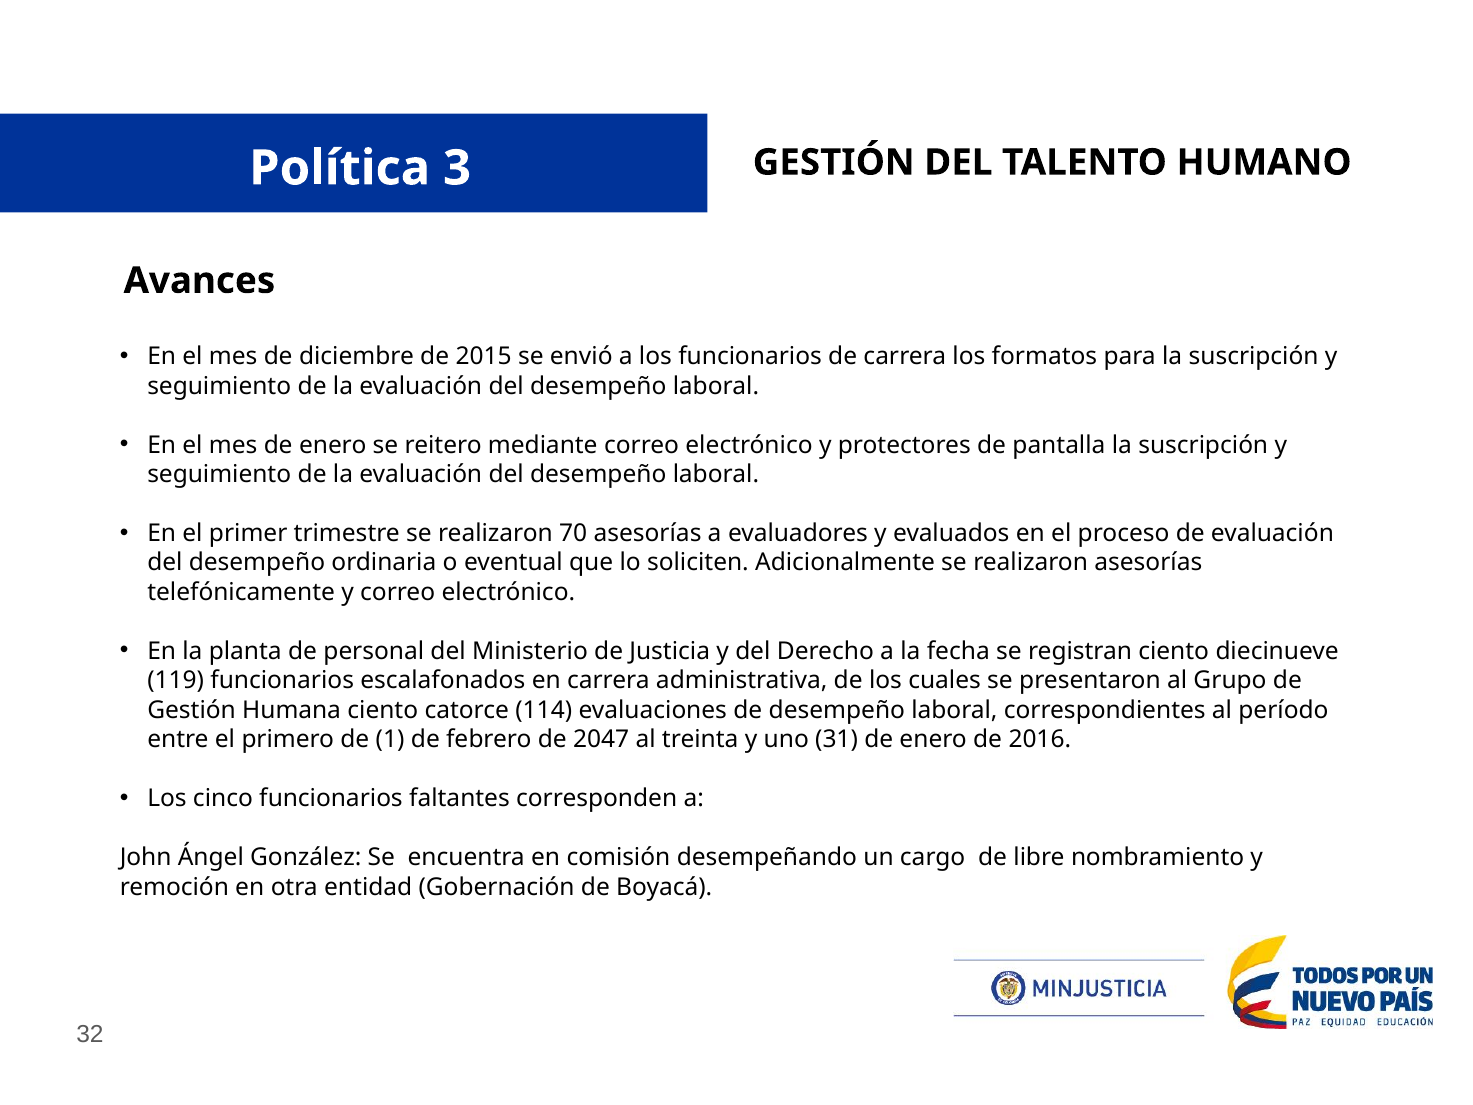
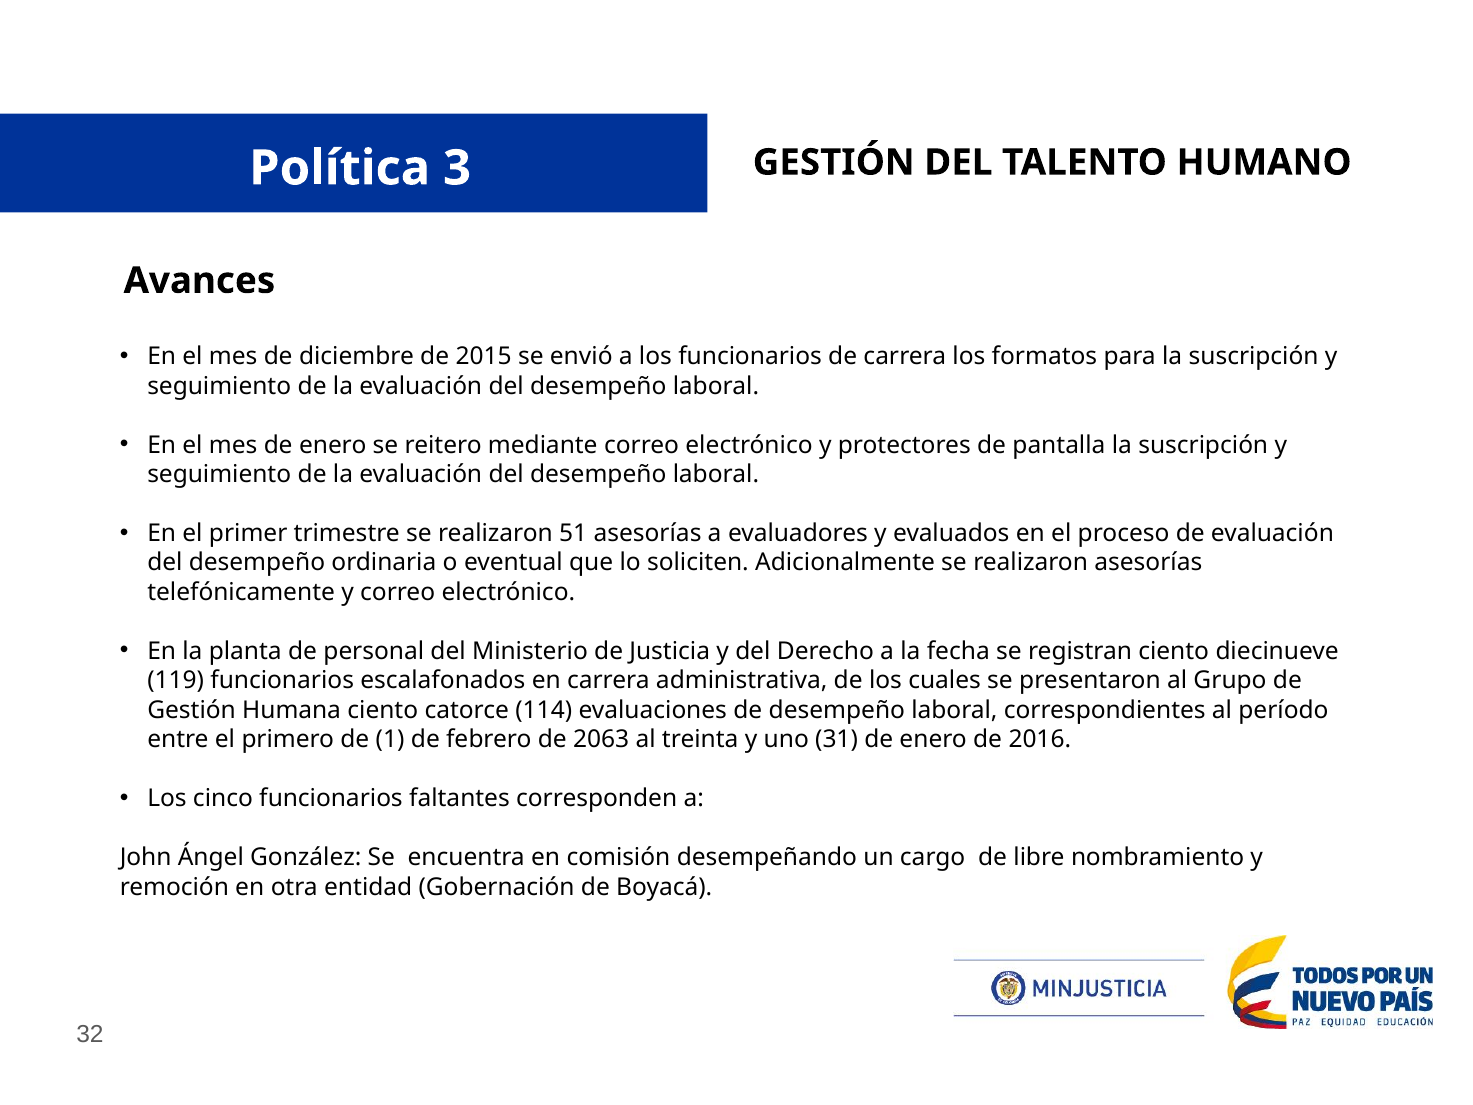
70: 70 -> 51
2047: 2047 -> 2063
